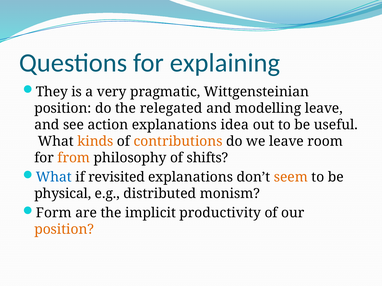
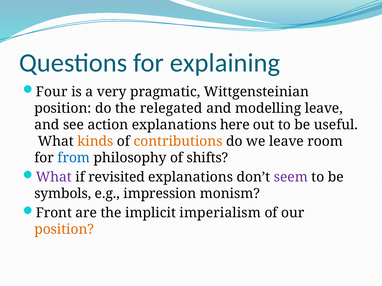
They: They -> Four
idea: idea -> here
from colour: orange -> blue
What at (54, 177) colour: blue -> purple
seem colour: orange -> purple
physical: physical -> symbols
distributed: distributed -> impression
Form: Form -> Front
productivity: productivity -> imperialism
